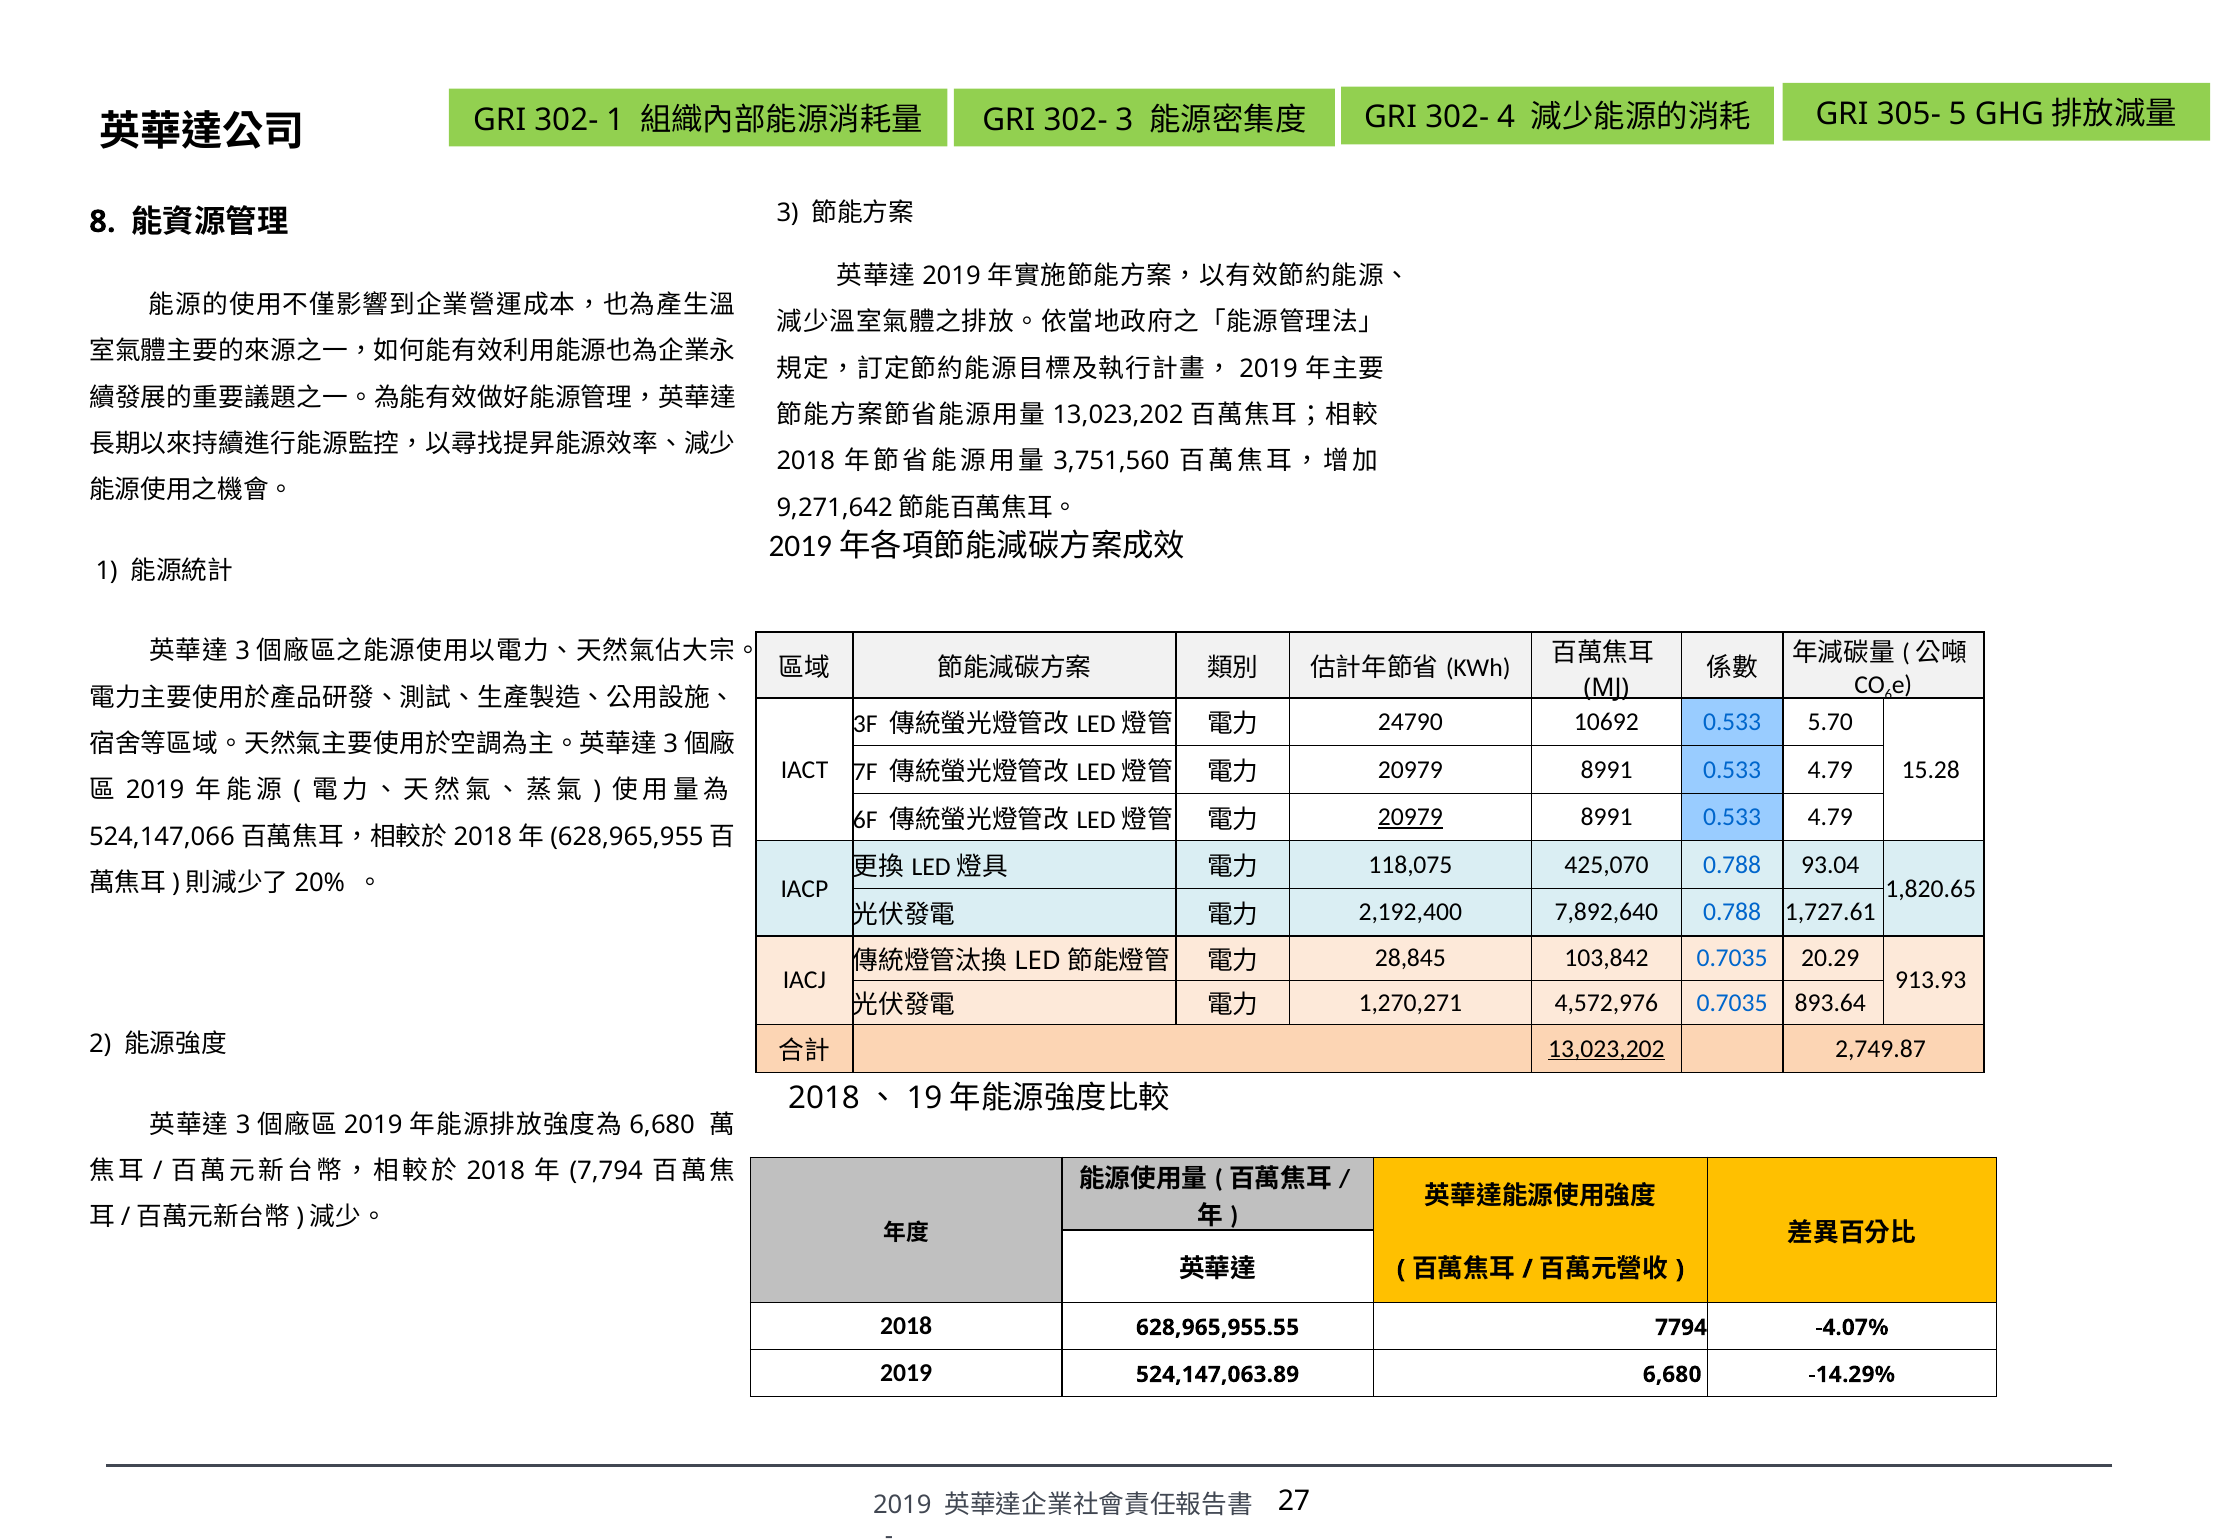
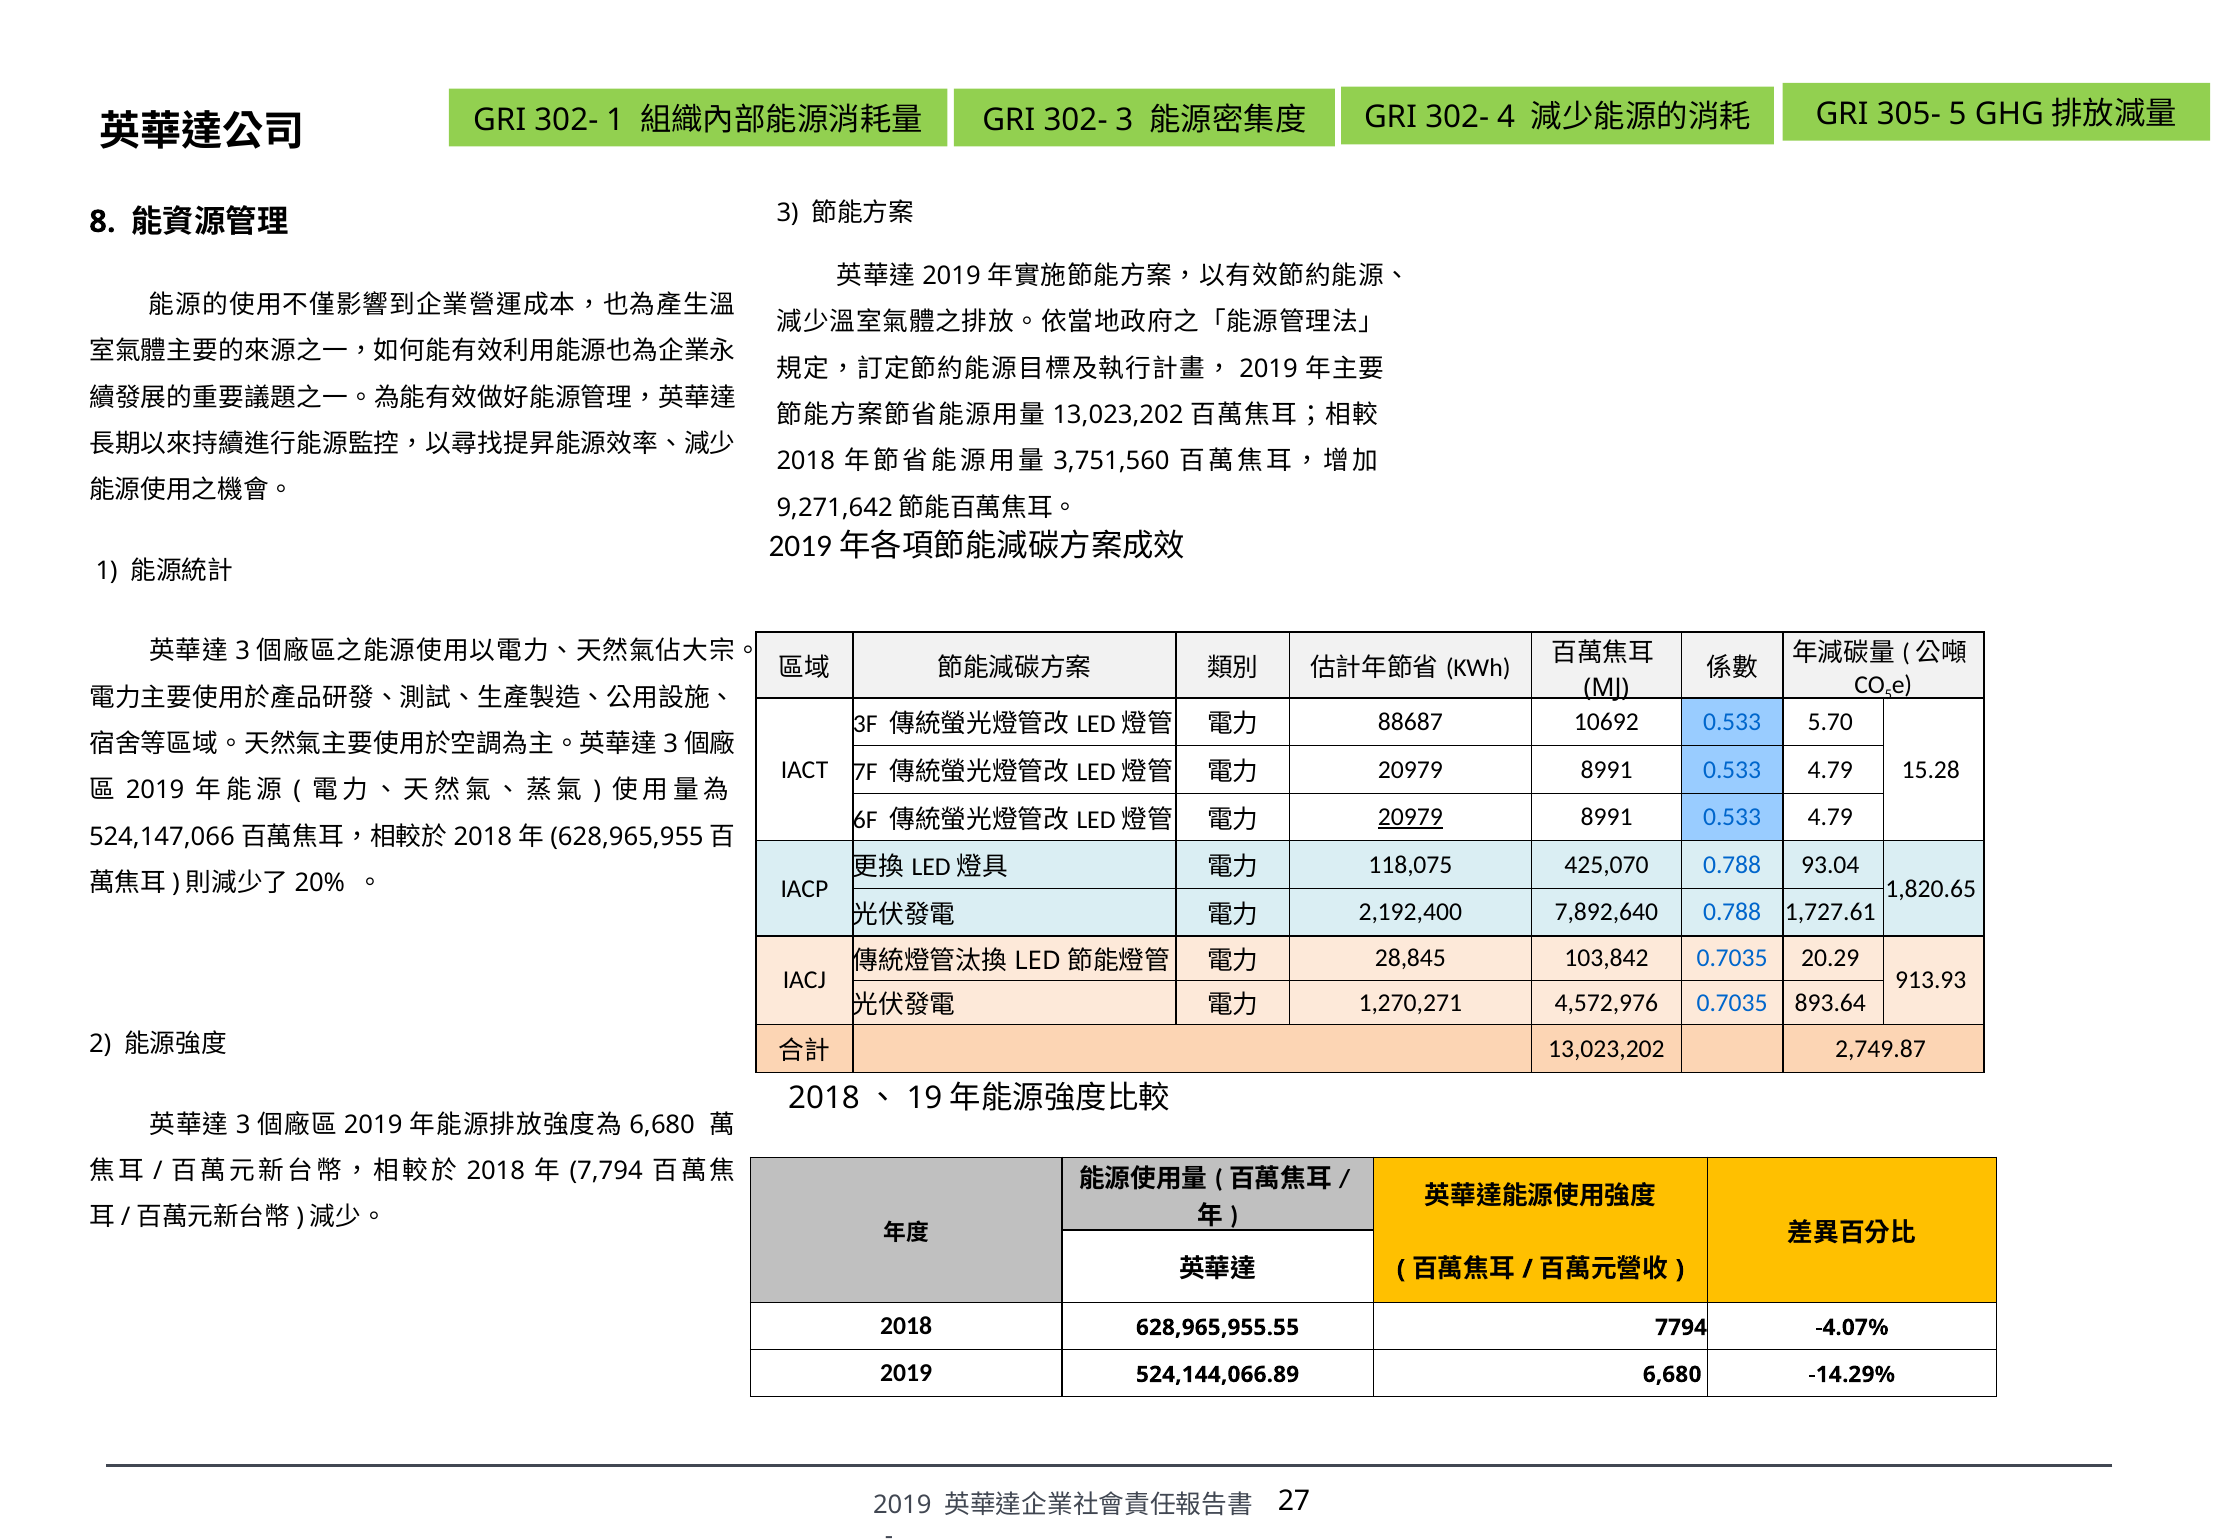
6 at (1888, 695): 6 -> 5
24790: 24790 -> 88687
13,023,202 at (1606, 1049) underline: present -> none
524,147,063.89: 524,147,063.89 -> 524,144,066.89
